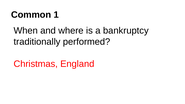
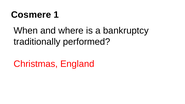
Common: Common -> Cosmere
